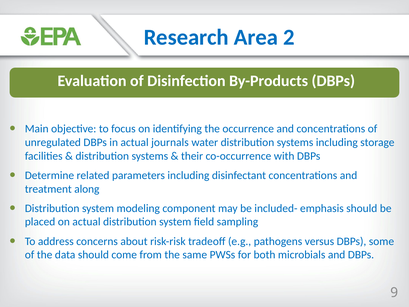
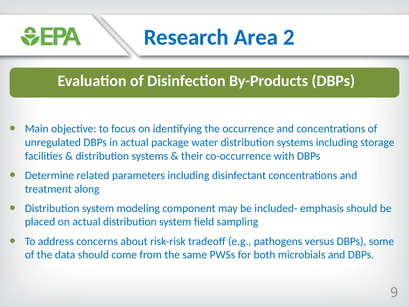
journals: journals -> package
